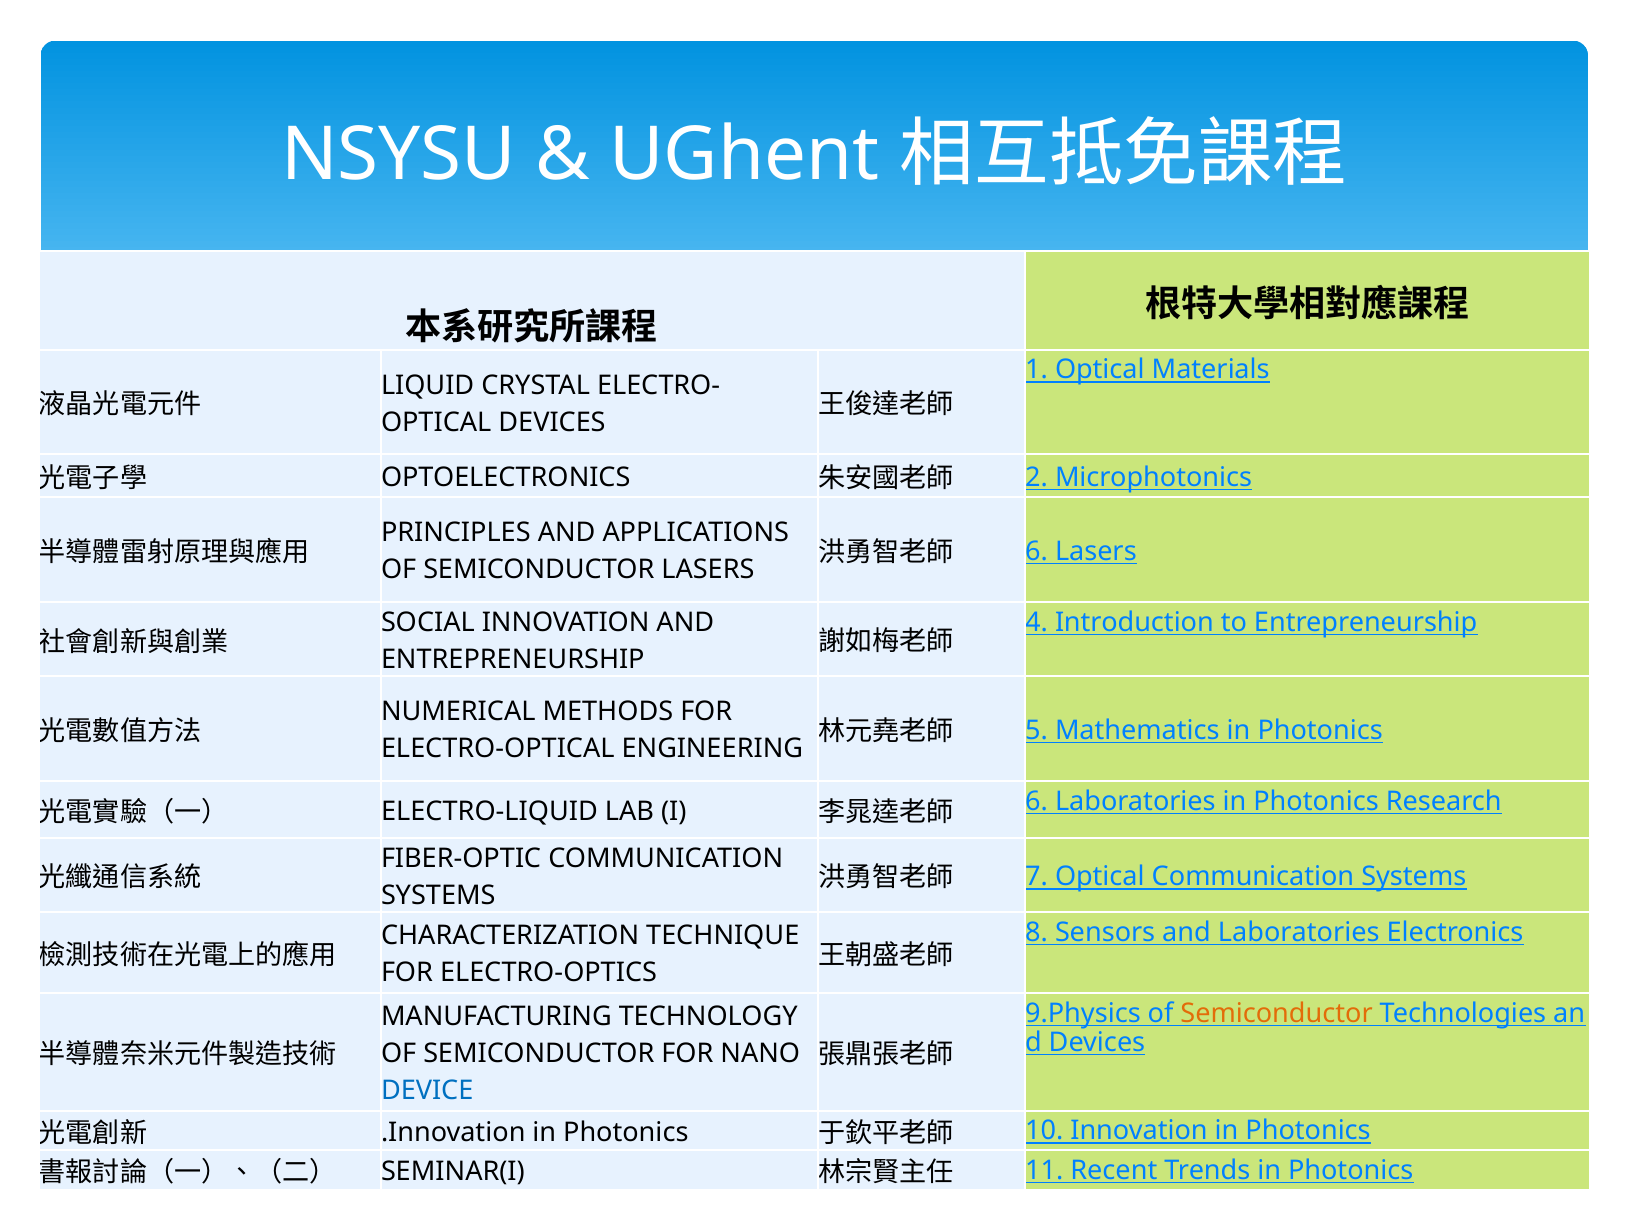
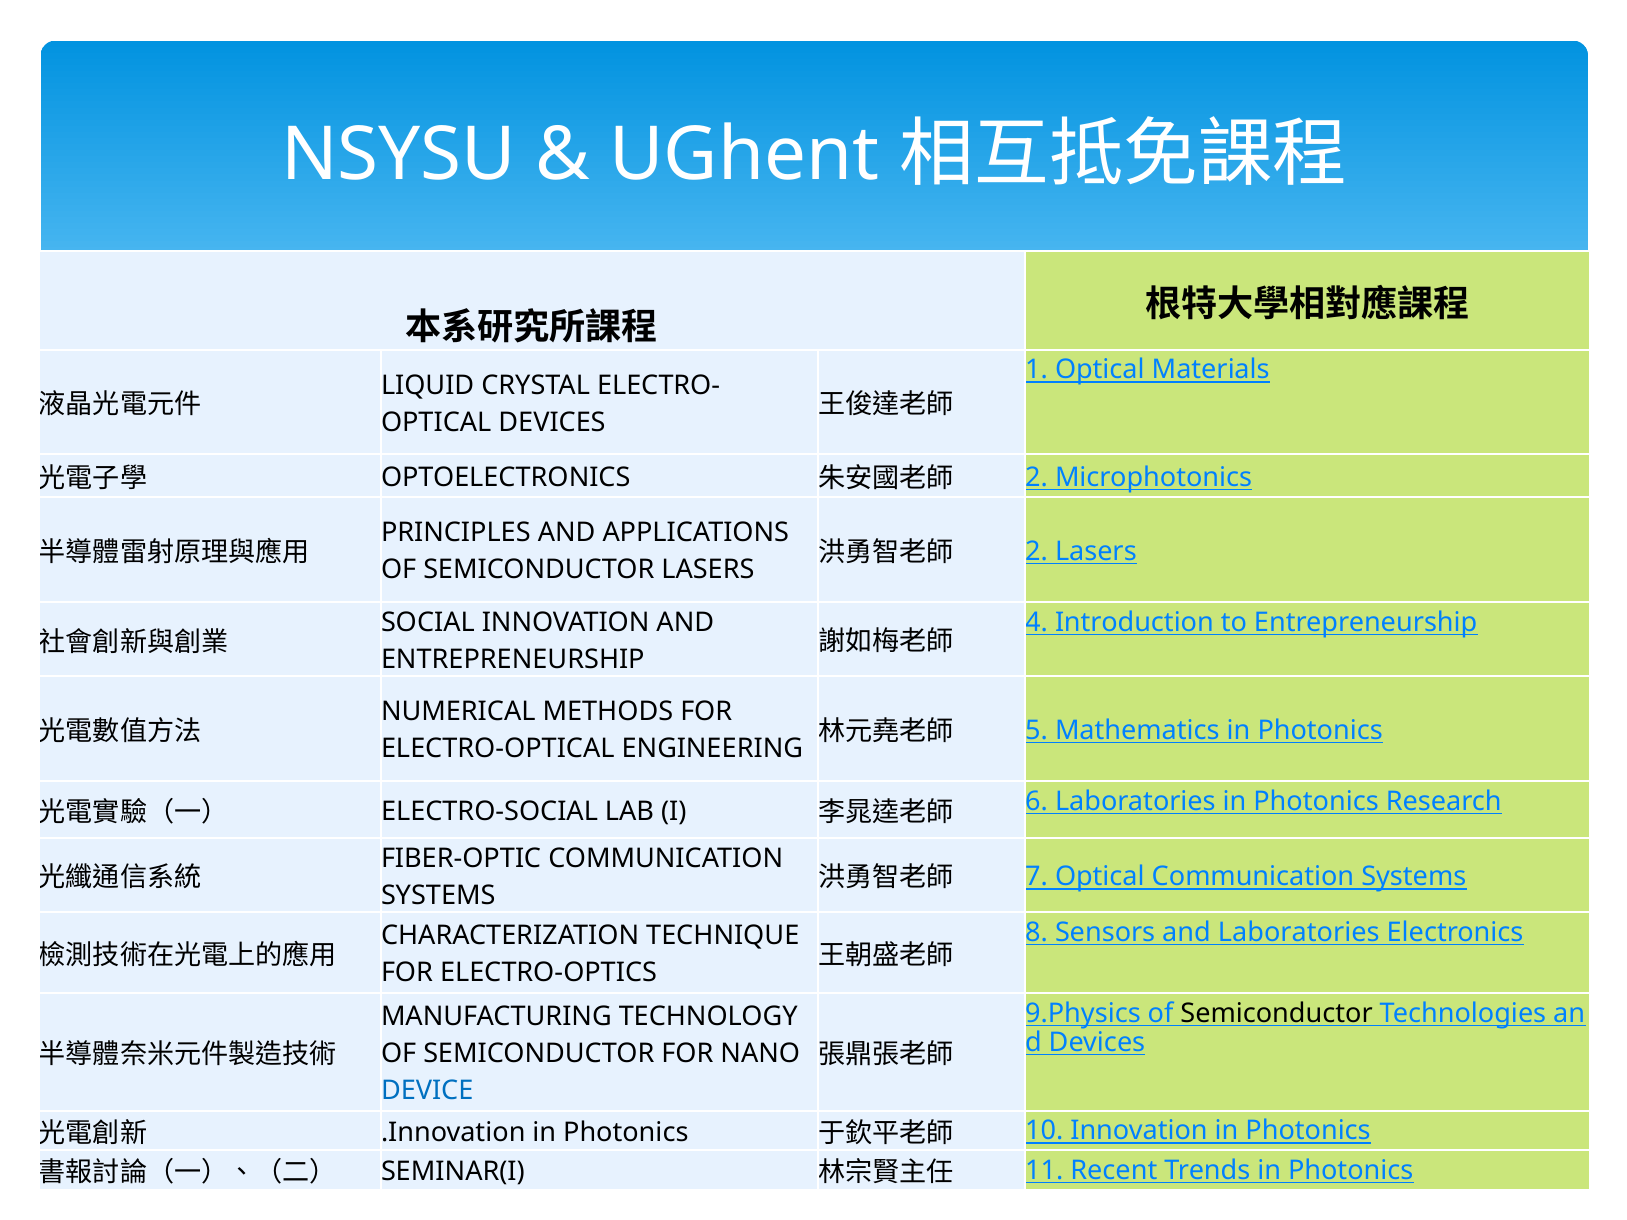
6 at (1037, 551): 6 -> 2
ELECTRO-LIQUID: ELECTRO-LIQUID -> ELECTRO-SOCIAL
Semiconductor at (1277, 1014) colour: orange -> black
